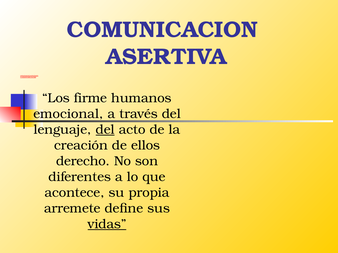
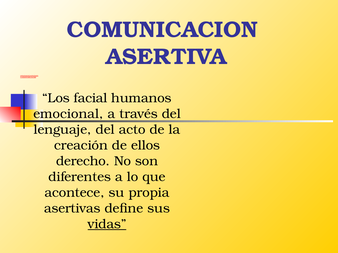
firme: firme -> facial
del at (105, 130) underline: present -> none
arremete: arremete -> asertivas
